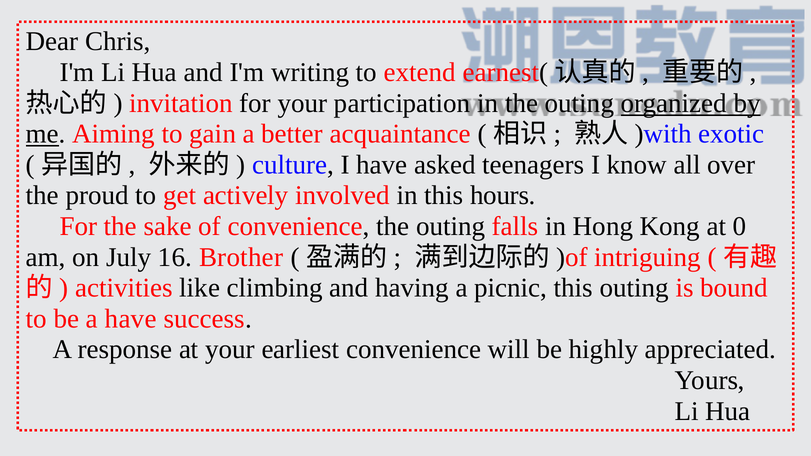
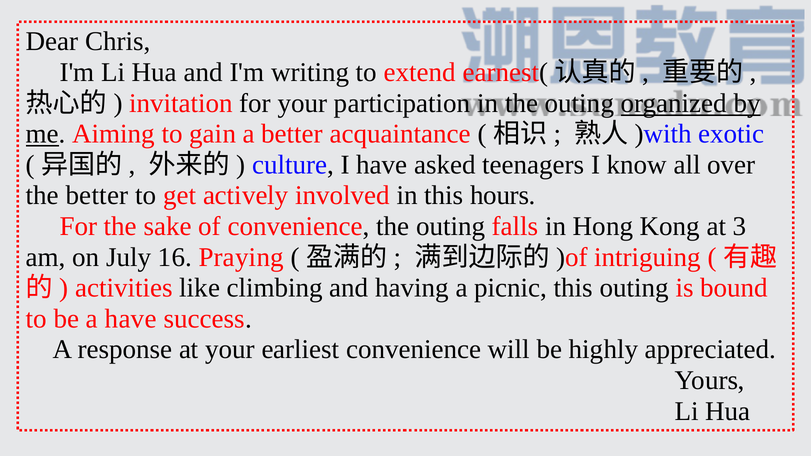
the proud: proud -> better
0: 0 -> 3
Brother: Brother -> Praying
